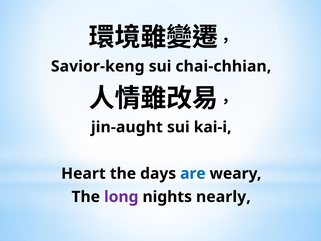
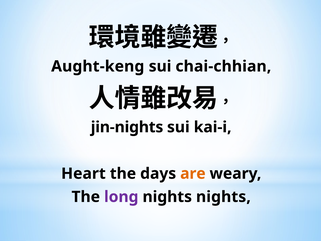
Savior-keng: Savior-keng -> Aught-keng
jin-aught: jin-aught -> jin-nights
are colour: blue -> orange
nights nearly: nearly -> nights
